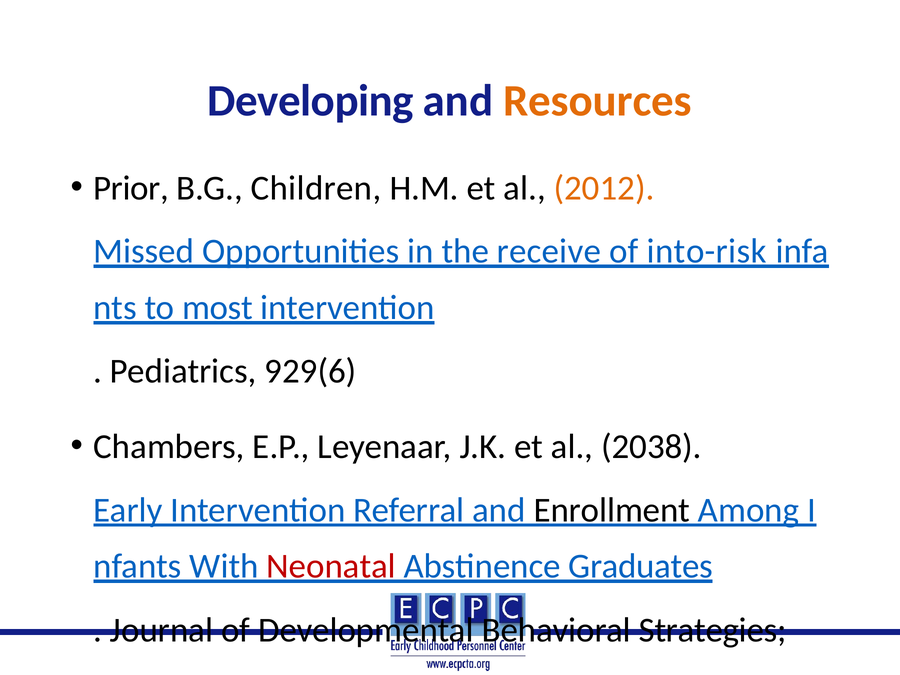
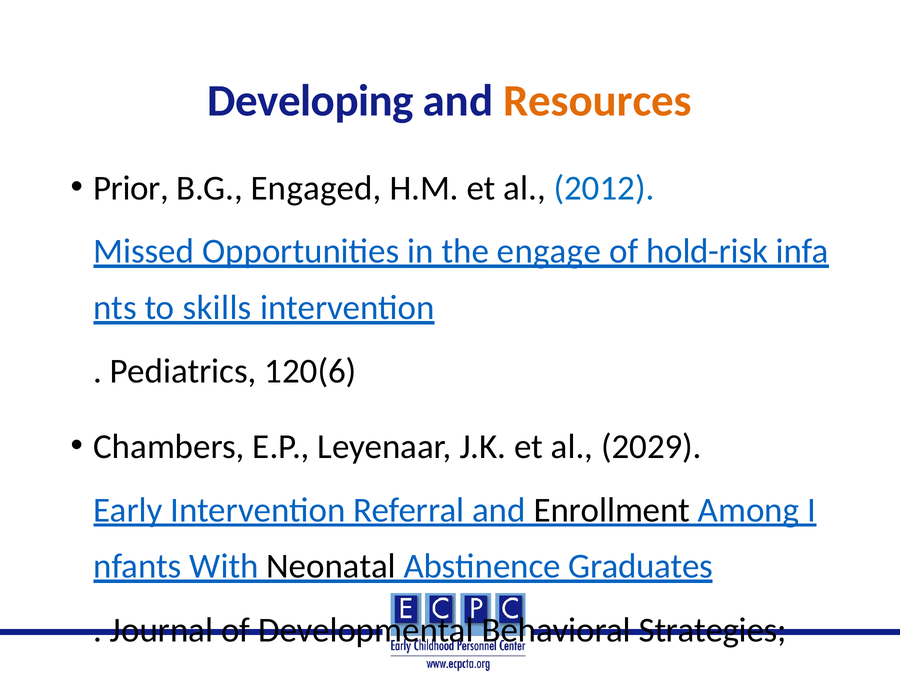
Children: Children -> Engaged
2012 colour: orange -> blue
receive: receive -> engage
into-risk: into-risk -> hold-risk
most: most -> skills
929(6: 929(6 -> 120(6
2038: 2038 -> 2029
Neonatal colour: red -> black
